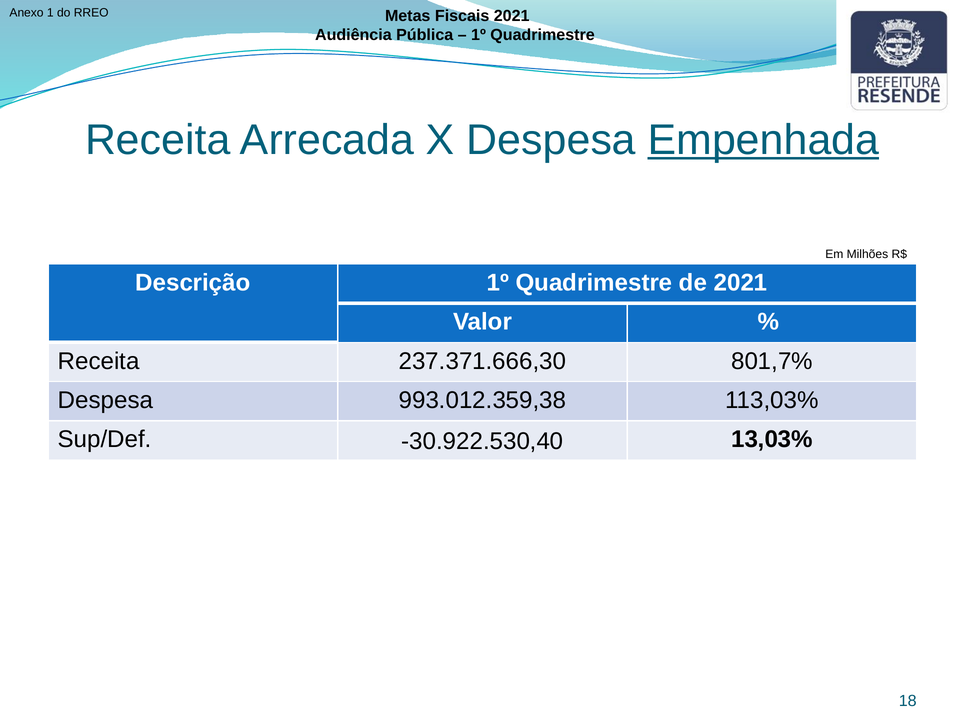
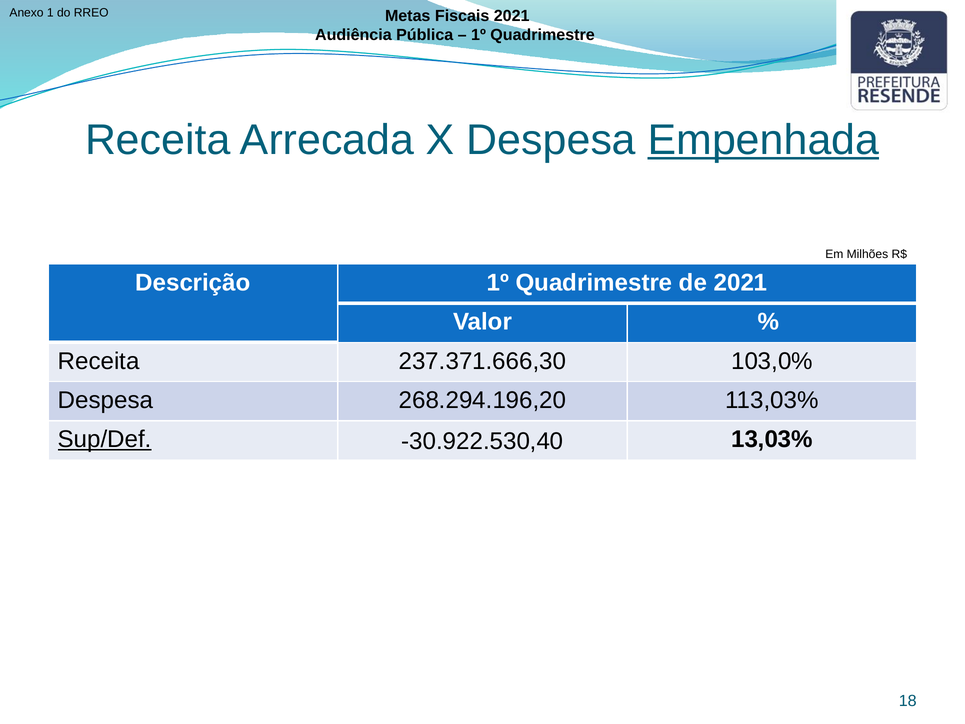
801,7%: 801,7% -> 103,0%
993.012.359,38: 993.012.359,38 -> 268.294.196,20
Sup/Def underline: none -> present
